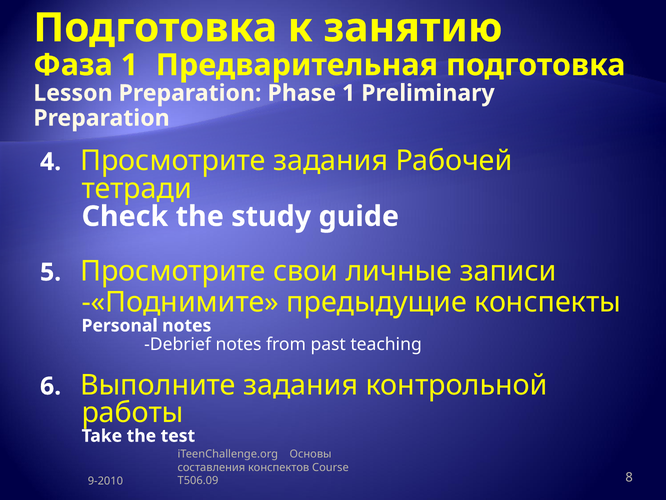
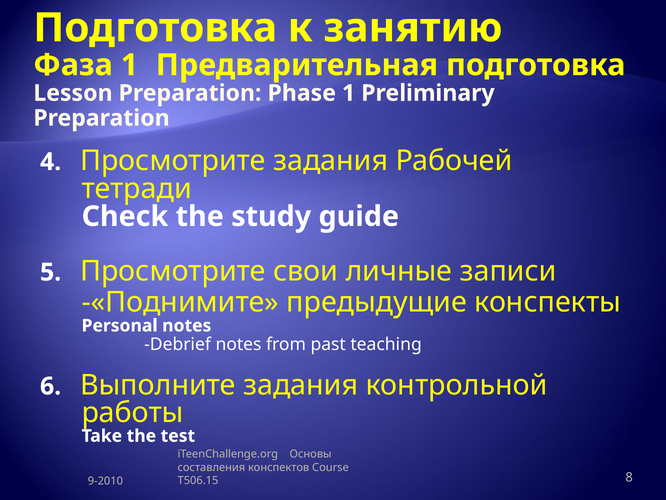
T506.09: T506.09 -> T506.15
